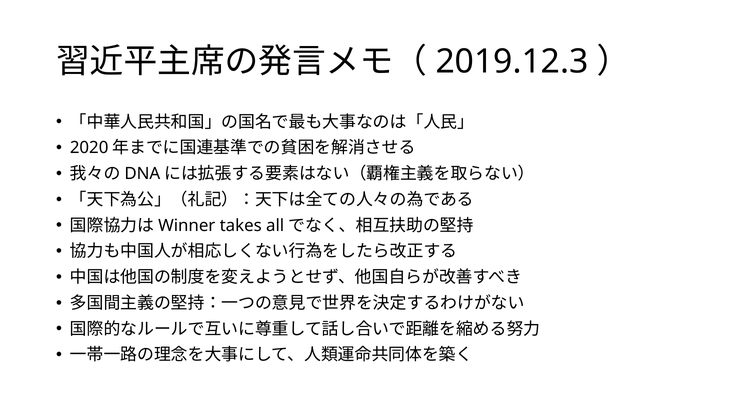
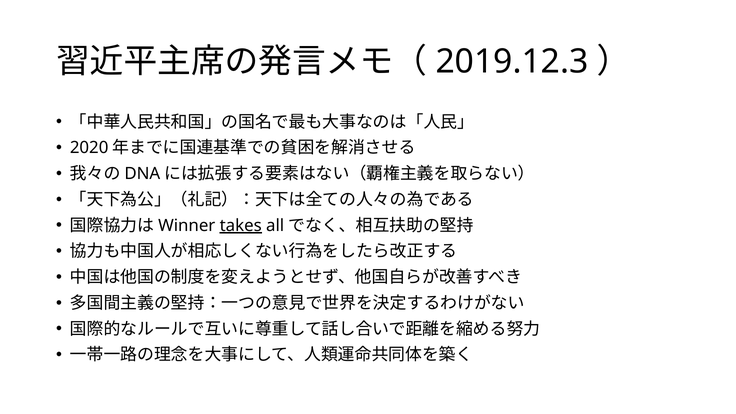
takes underline: none -> present
